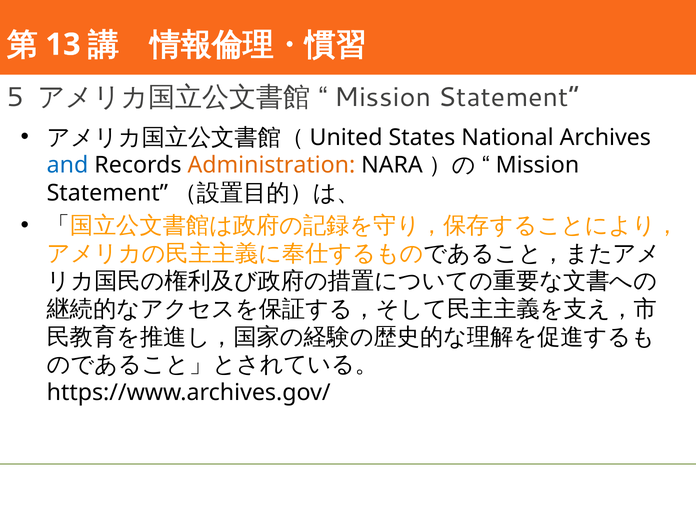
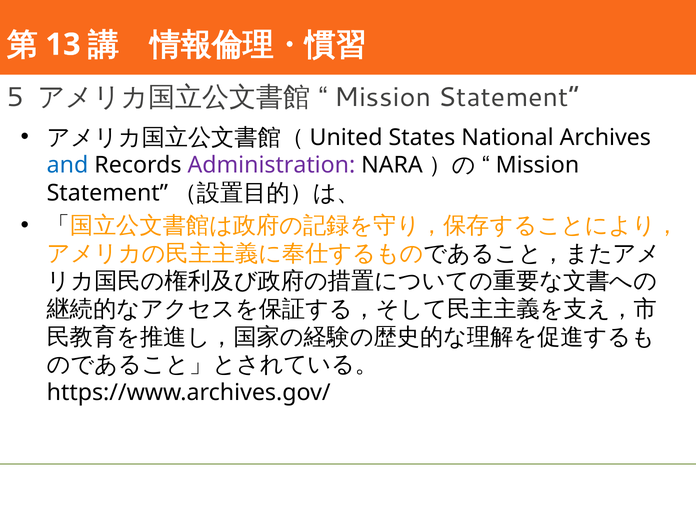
Administration colour: orange -> purple
